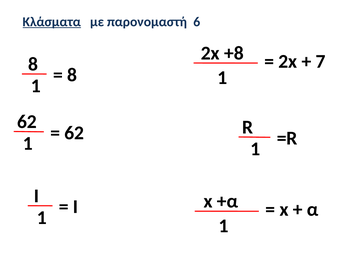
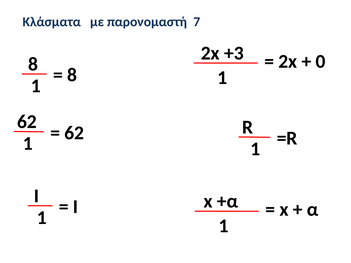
Κλάσματα underline: present -> none
6: 6 -> 7
+8: +8 -> +3
7: 7 -> 0
